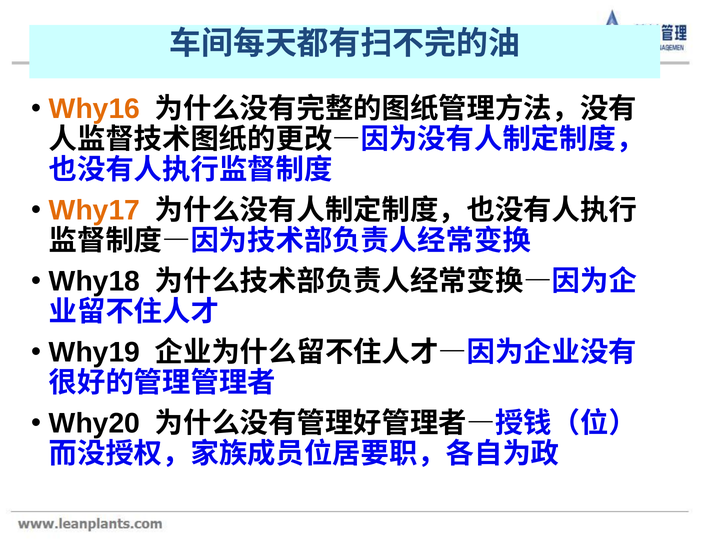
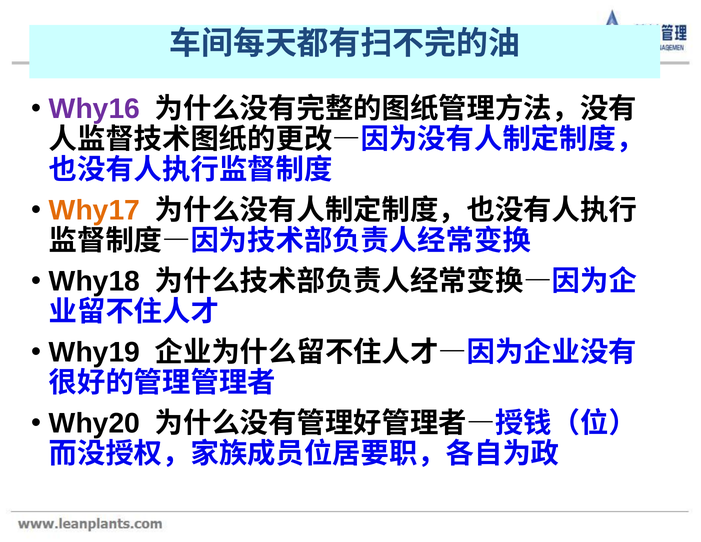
Why16 colour: orange -> purple
